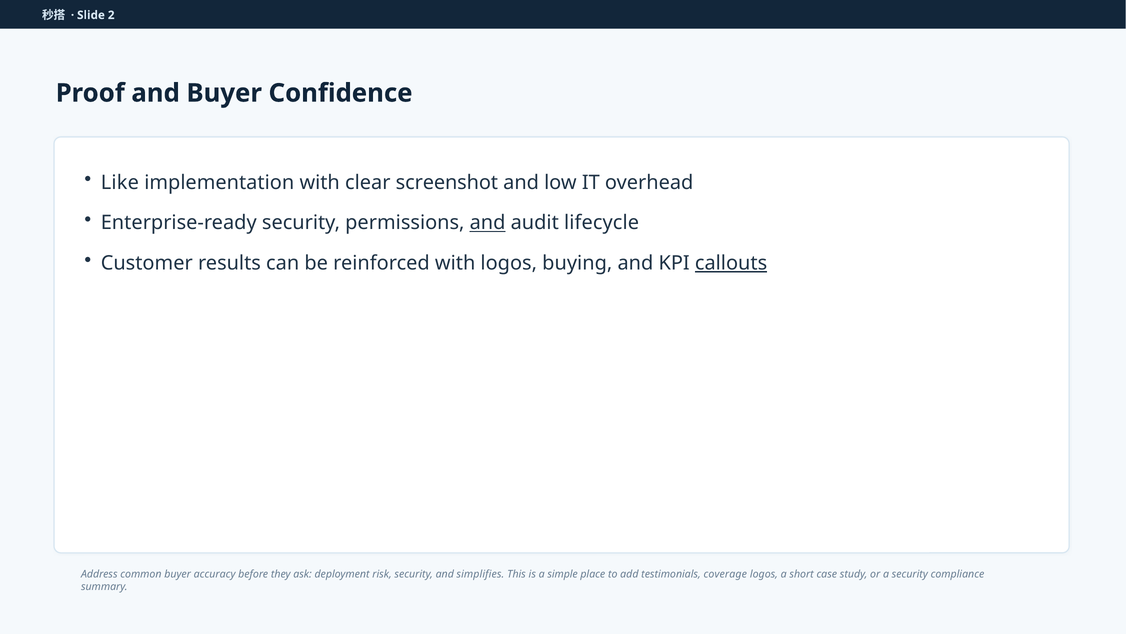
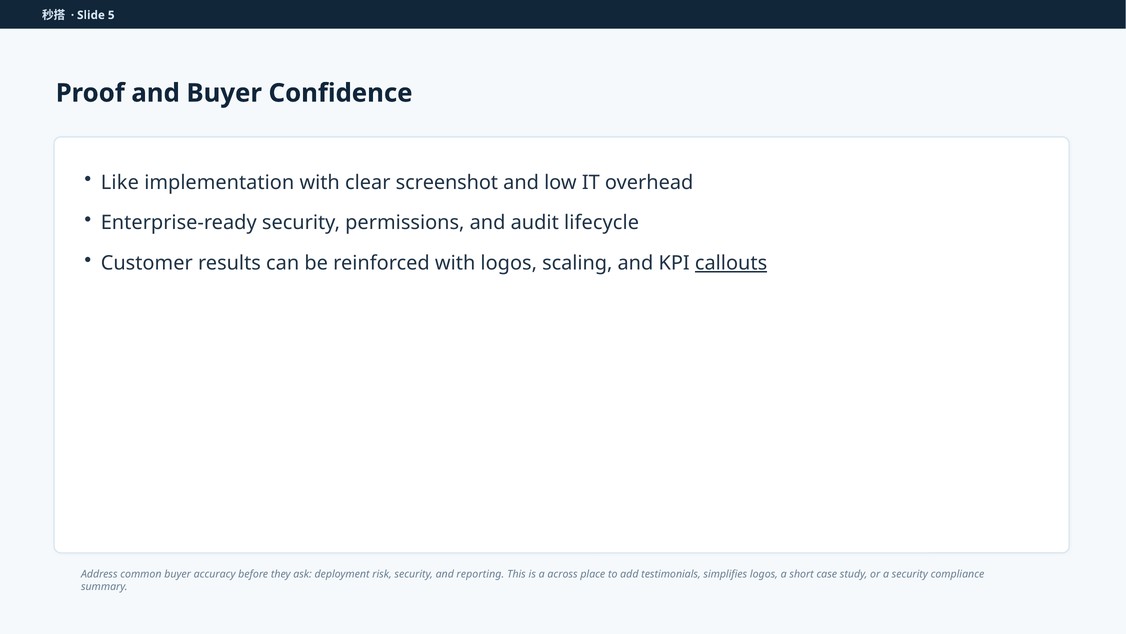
2: 2 -> 5
and at (488, 223) underline: present -> none
buying: buying -> scaling
simplifies: simplifies -> reporting
simple: simple -> across
coverage: coverage -> simplifies
